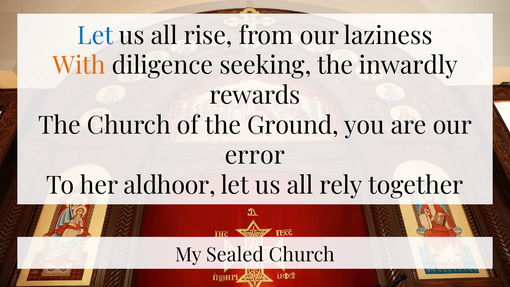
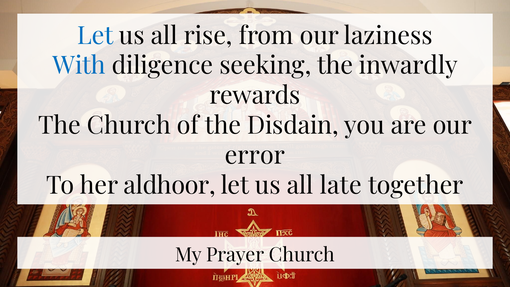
With colour: orange -> blue
Ground: Ground -> Disdain
rely: rely -> late
Sealed: Sealed -> Prayer
